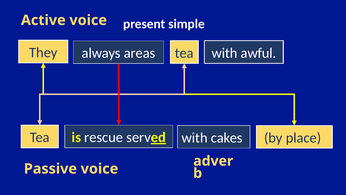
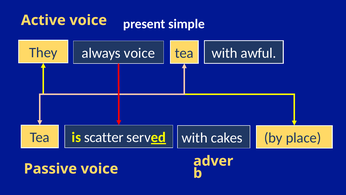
always areas: areas -> voice
rescue: rescue -> scatter
